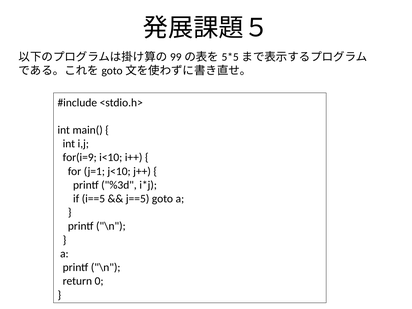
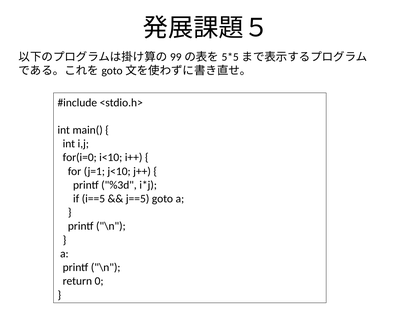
for(i=9: for(i=9 -> for(i=0
